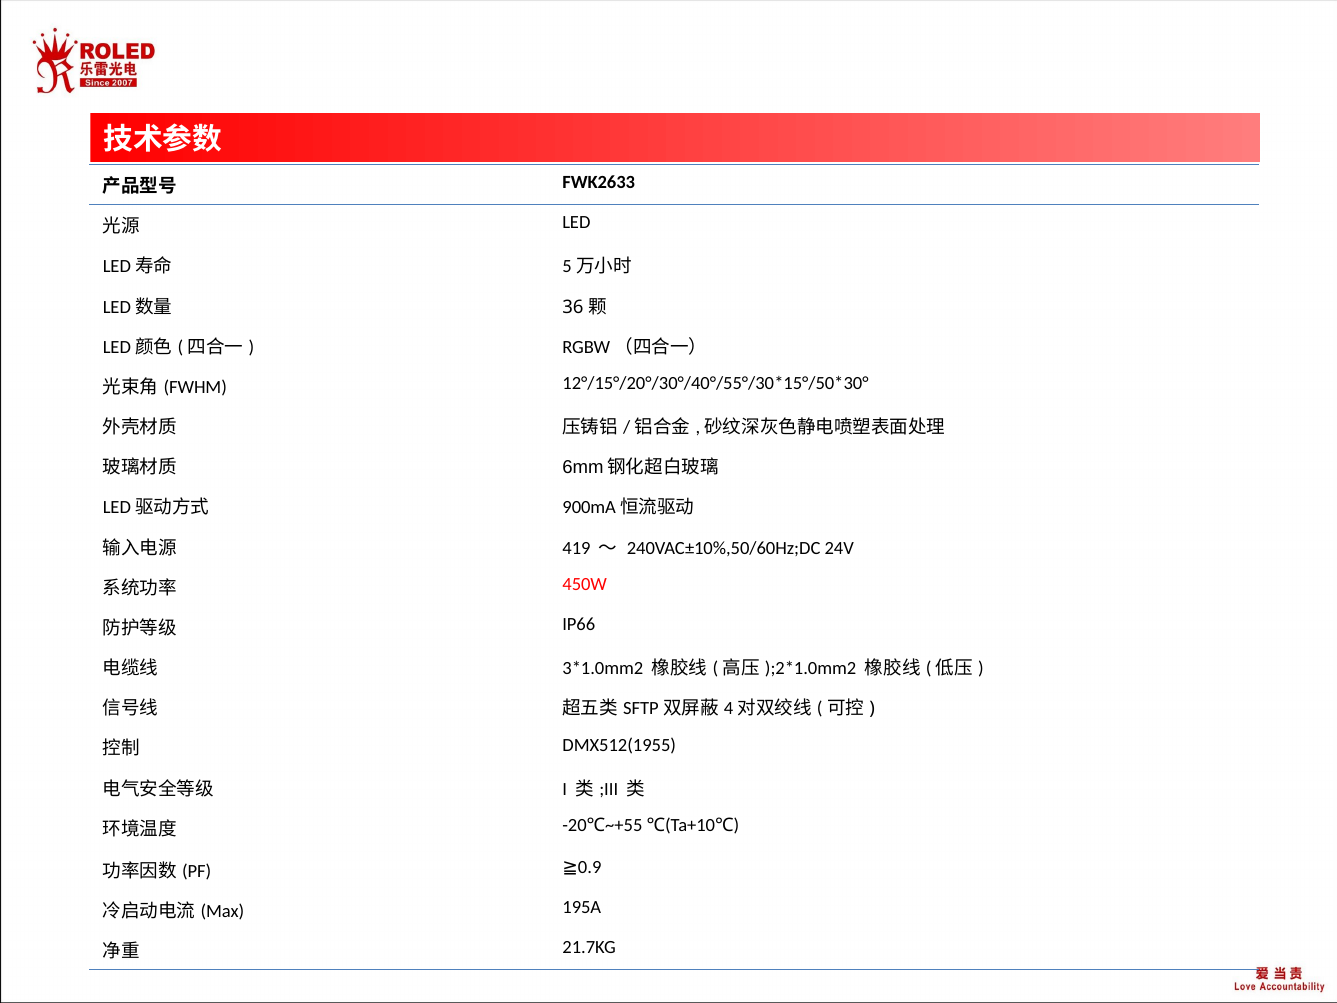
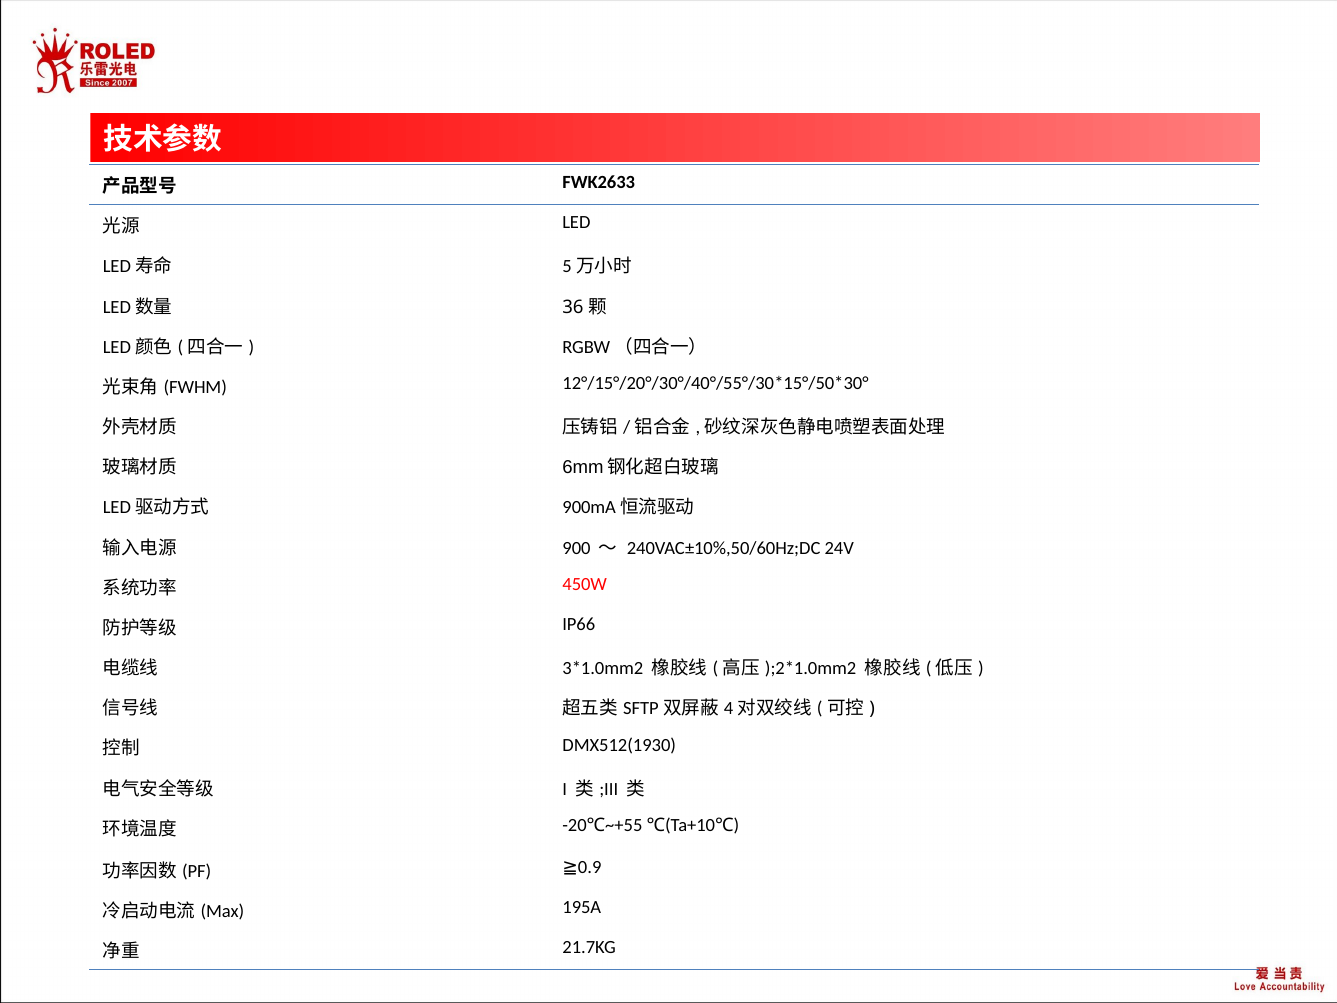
419: 419 -> 900
DMX512(1955: DMX512(1955 -> DMX512(1930
